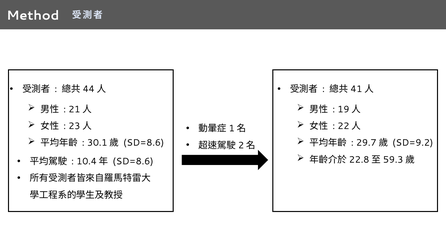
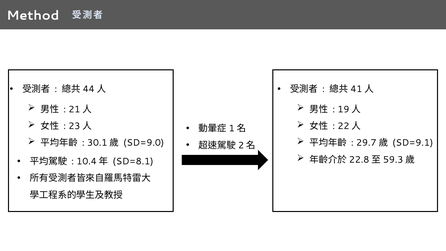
SD=8.6 at (144, 143): SD=8.6 -> SD=9.0
SD=9.2: SD=9.2 -> SD=9.1
SD=8.6 at (133, 161): SD=8.6 -> SD=8.1
